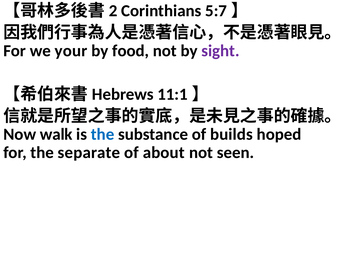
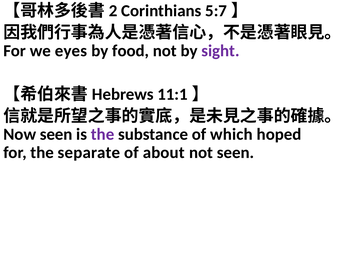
your: your -> eyes
walk at (56, 134): walk -> seen
the at (103, 134) colour: blue -> purple
builds: builds -> which
